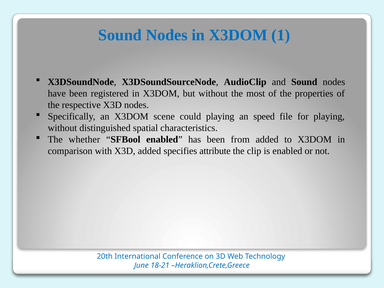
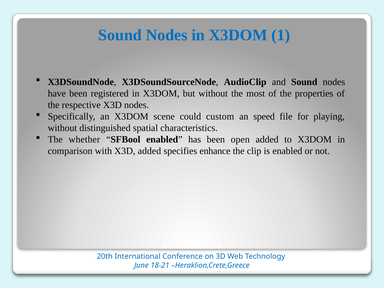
could playing: playing -> custom
from: from -> open
attribute: attribute -> enhance
